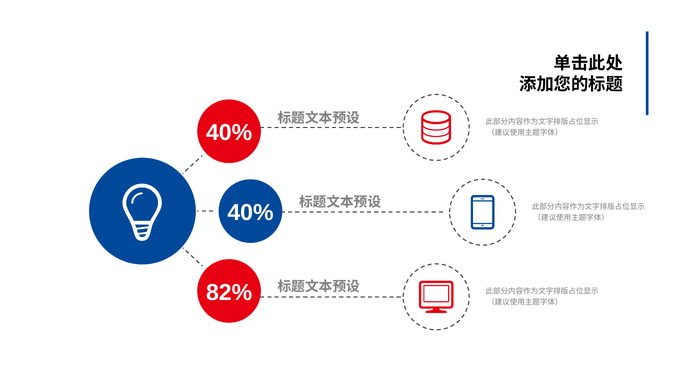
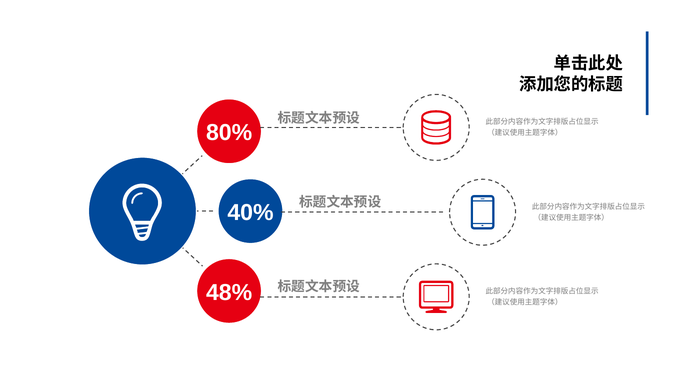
40% at (229, 133): 40% -> 80%
82%: 82% -> 48%
